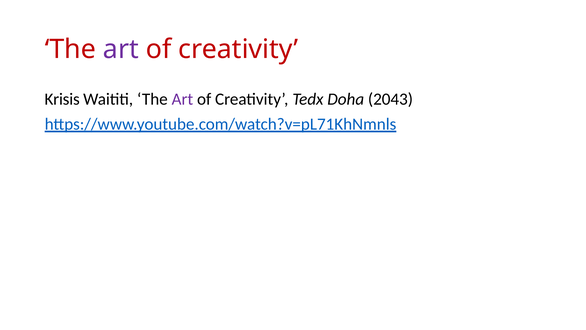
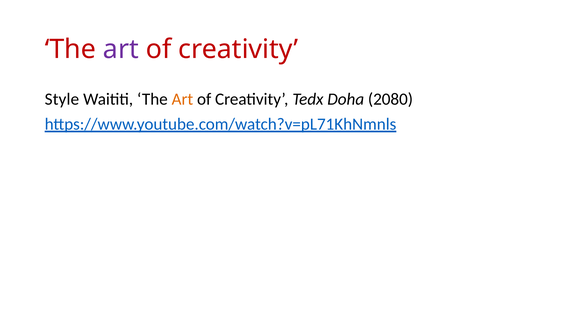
Krisis: Krisis -> Style
Art at (182, 99) colour: purple -> orange
2043: 2043 -> 2080
